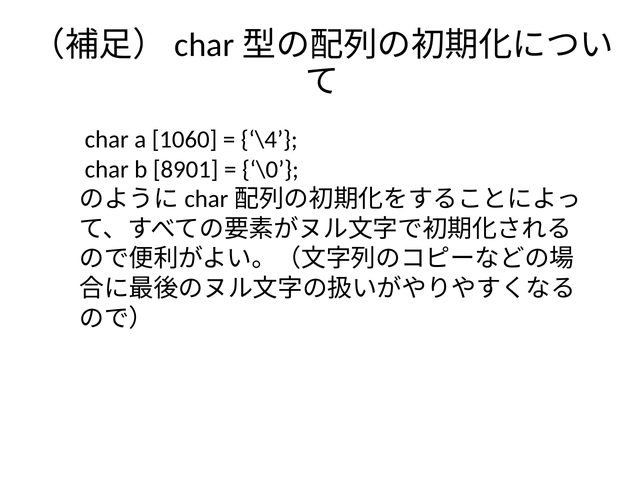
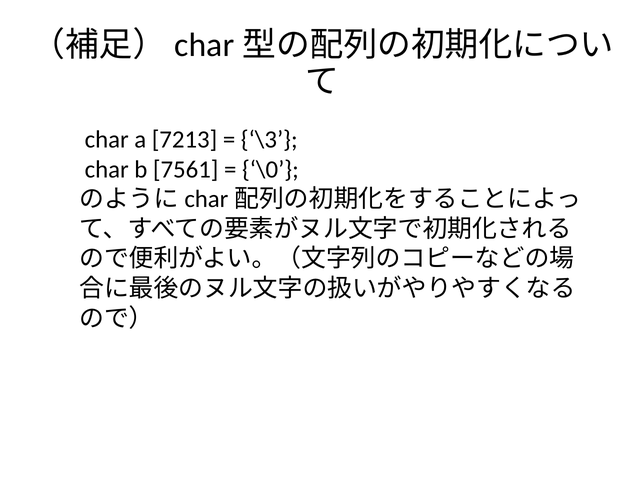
1060: 1060 -> 7213
\4: \4 -> \3
8901: 8901 -> 7561
